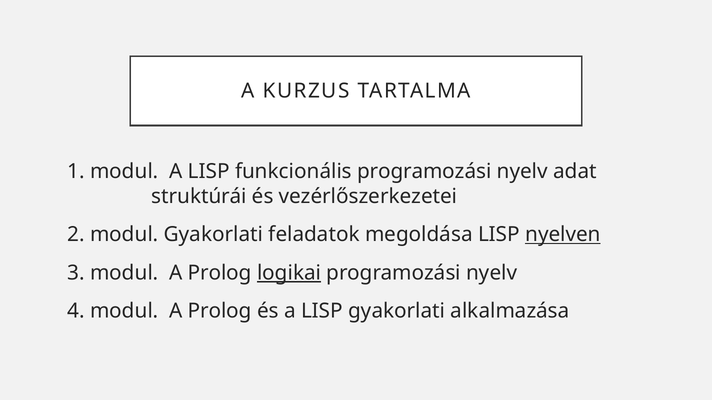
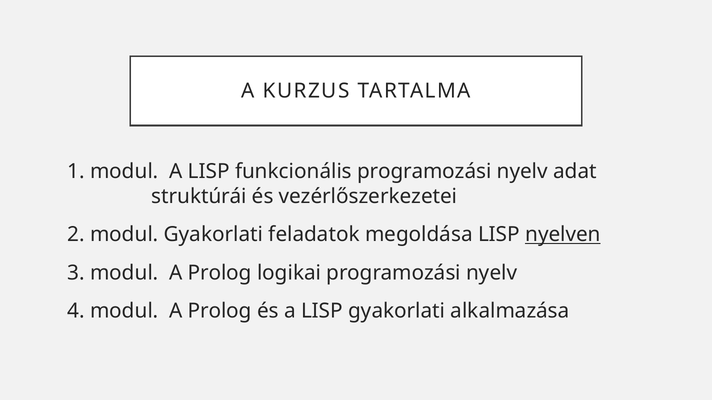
logikai underline: present -> none
